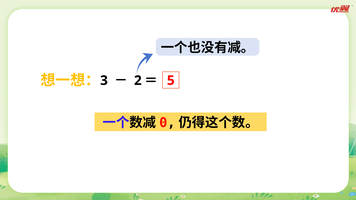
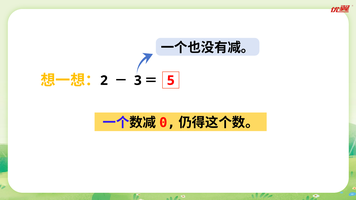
3: 3 -> 2
2: 2 -> 3
